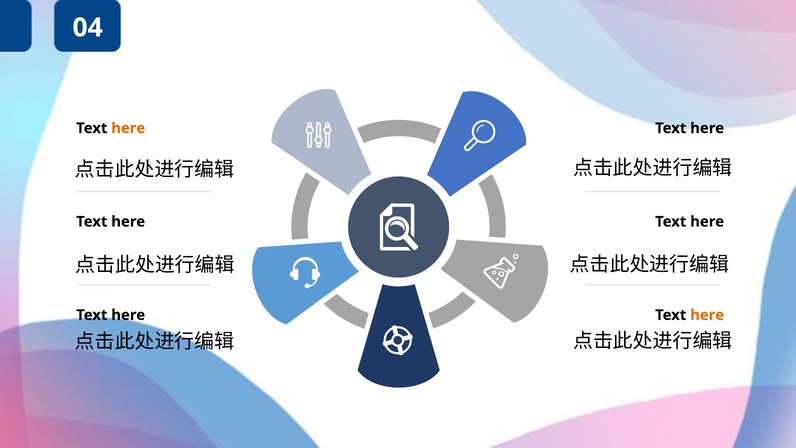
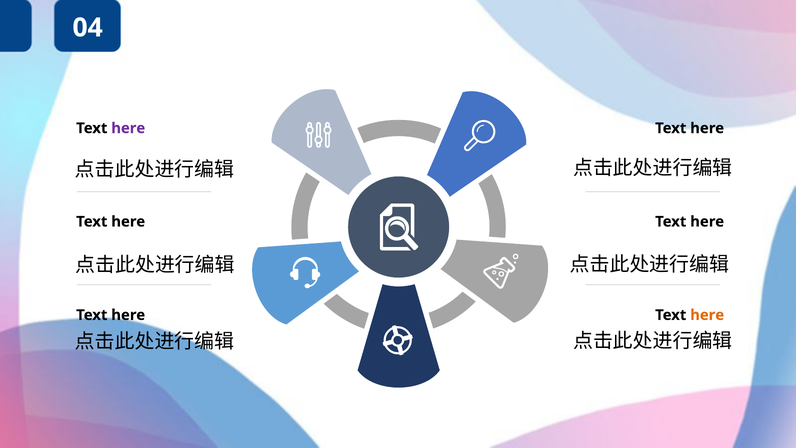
here at (128, 128) colour: orange -> purple
